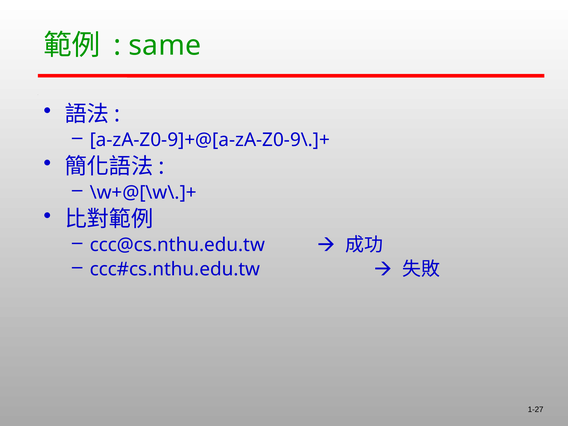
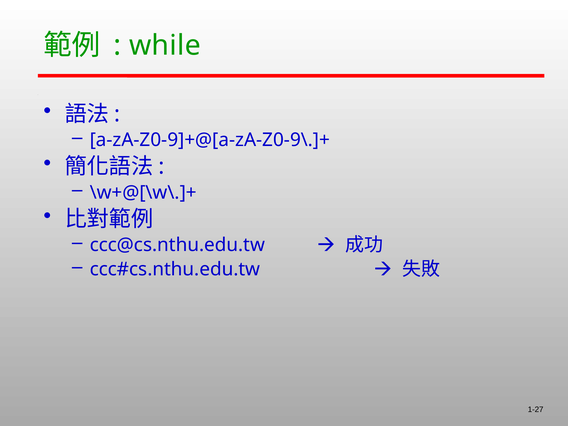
same: same -> while
